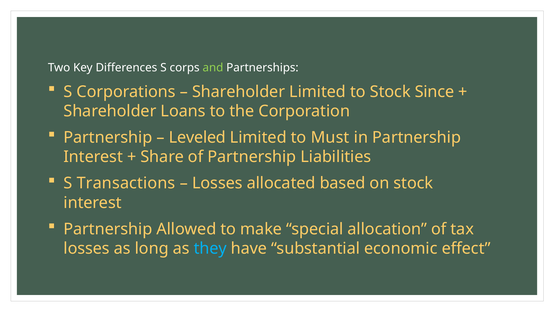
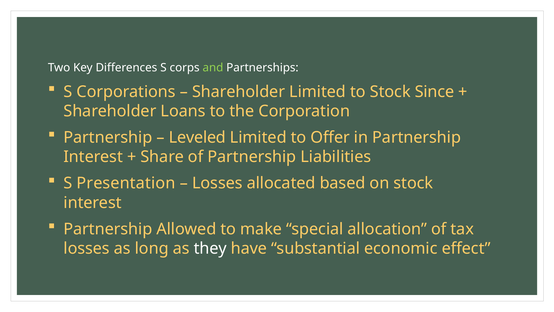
Must: Must -> Offer
Transactions: Transactions -> Presentation
they colour: light blue -> white
